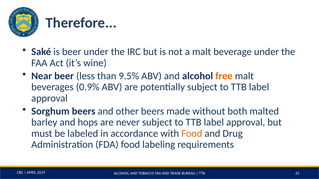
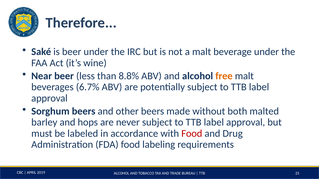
9.5%: 9.5% -> 8.8%
0.9%: 0.9% -> 6.7%
Food at (192, 134) colour: orange -> red
